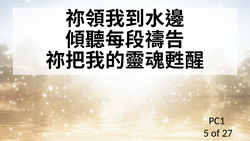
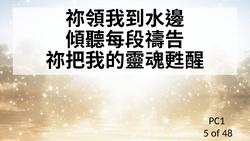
27: 27 -> 48
